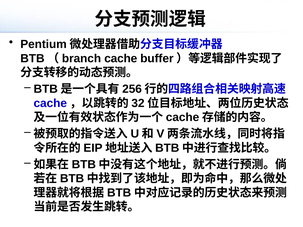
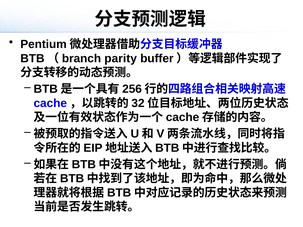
cache at (121, 58): cache -> parity
